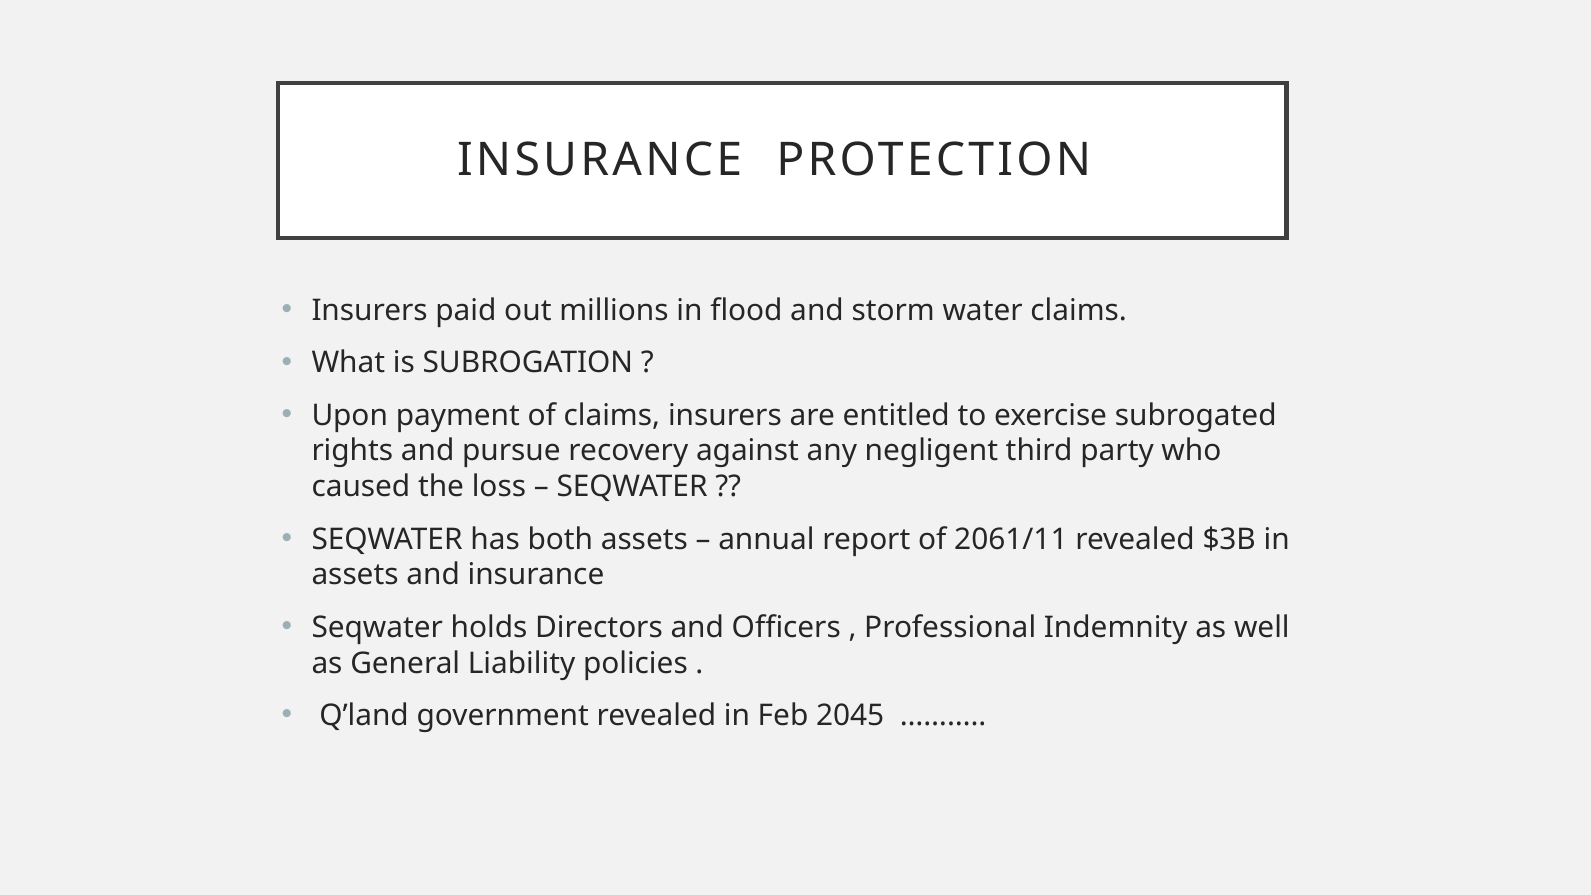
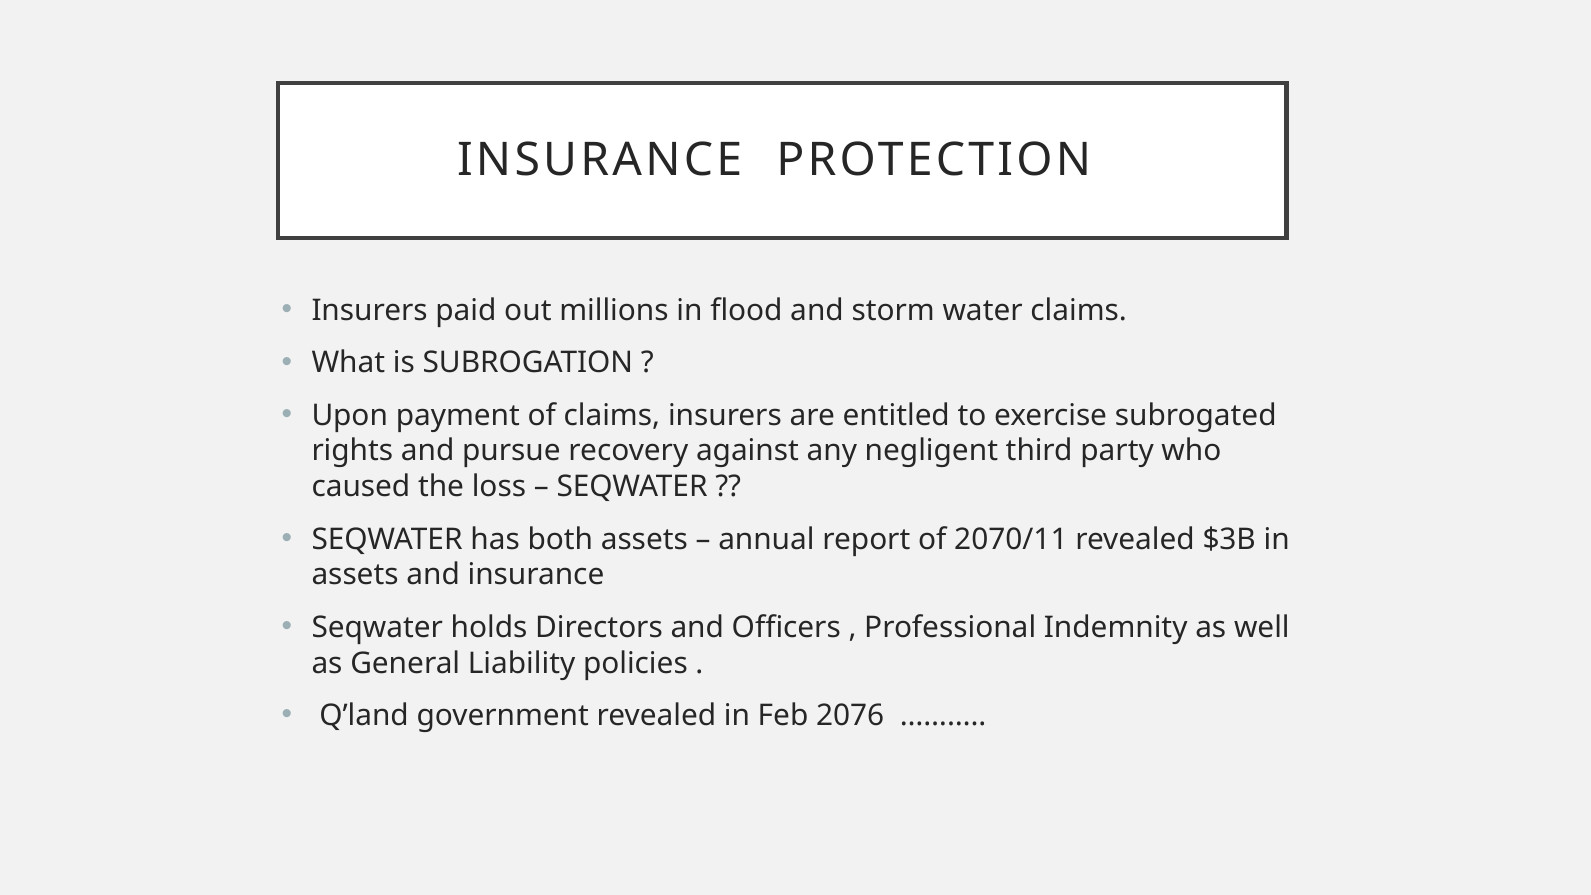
2061/11: 2061/11 -> 2070/11
2045: 2045 -> 2076
